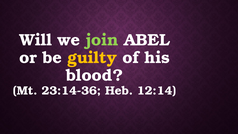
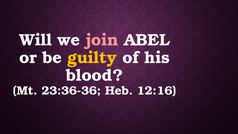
join colour: light green -> pink
23:14-36: 23:14-36 -> 23:36-36
12:14: 12:14 -> 12:16
